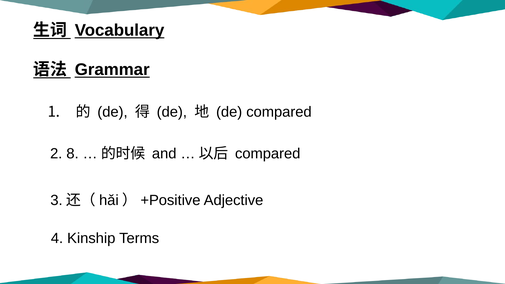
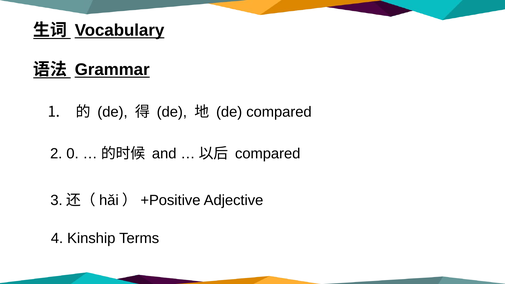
8: 8 -> 0
